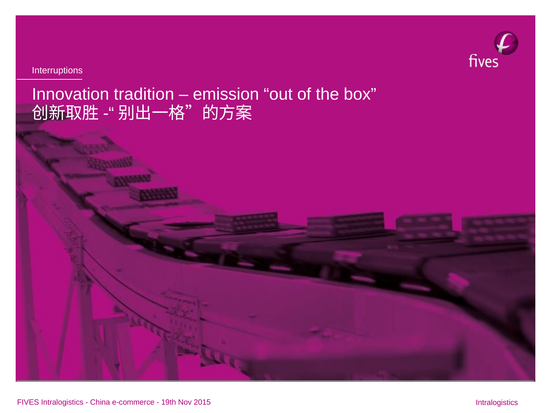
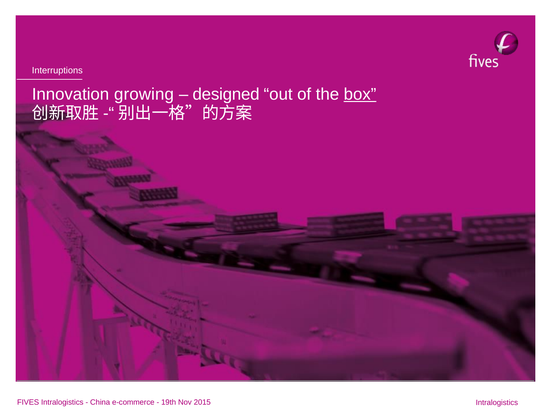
tradition: tradition -> growing
emission: emission -> designed
box underline: none -> present
